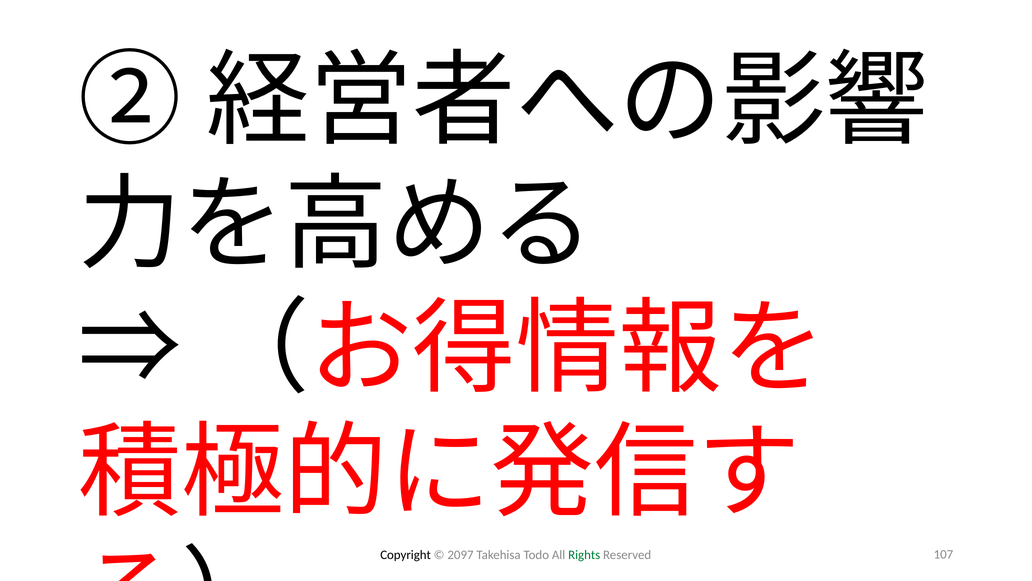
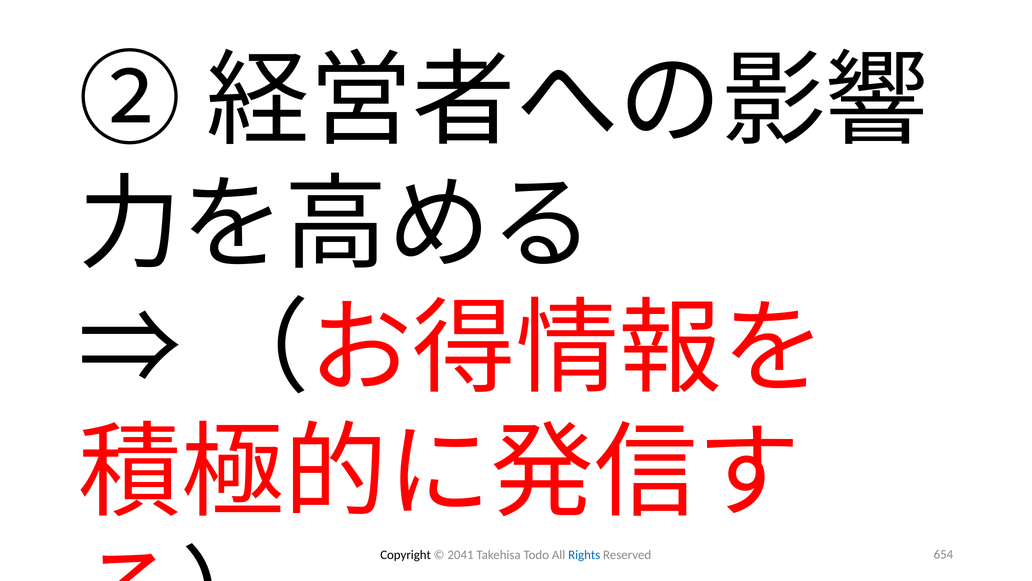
2097: 2097 -> 2041
Rights colour: green -> blue
107: 107 -> 654
